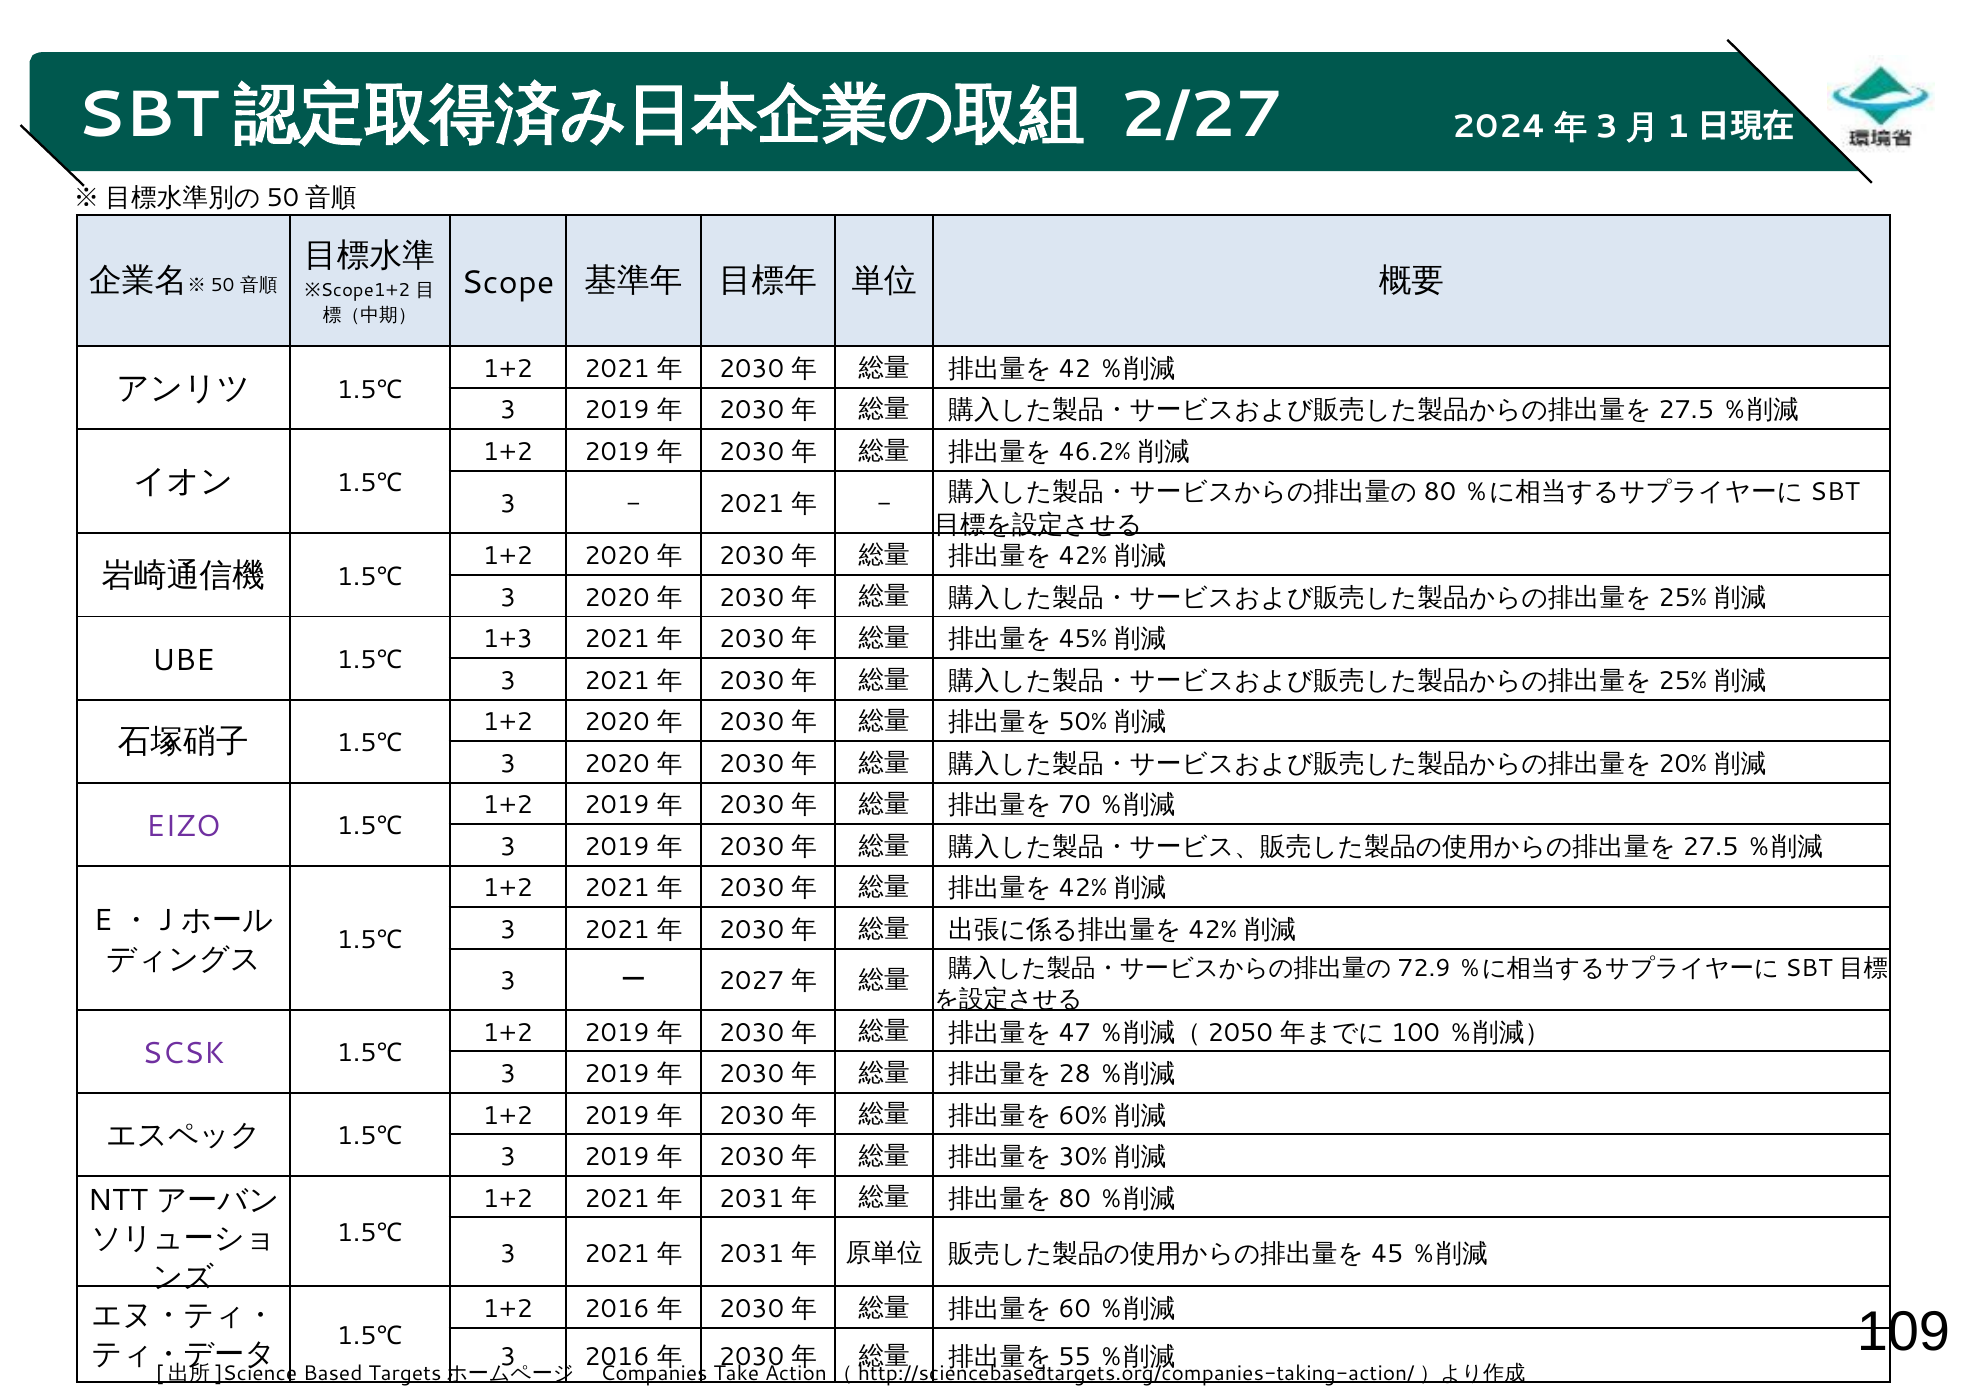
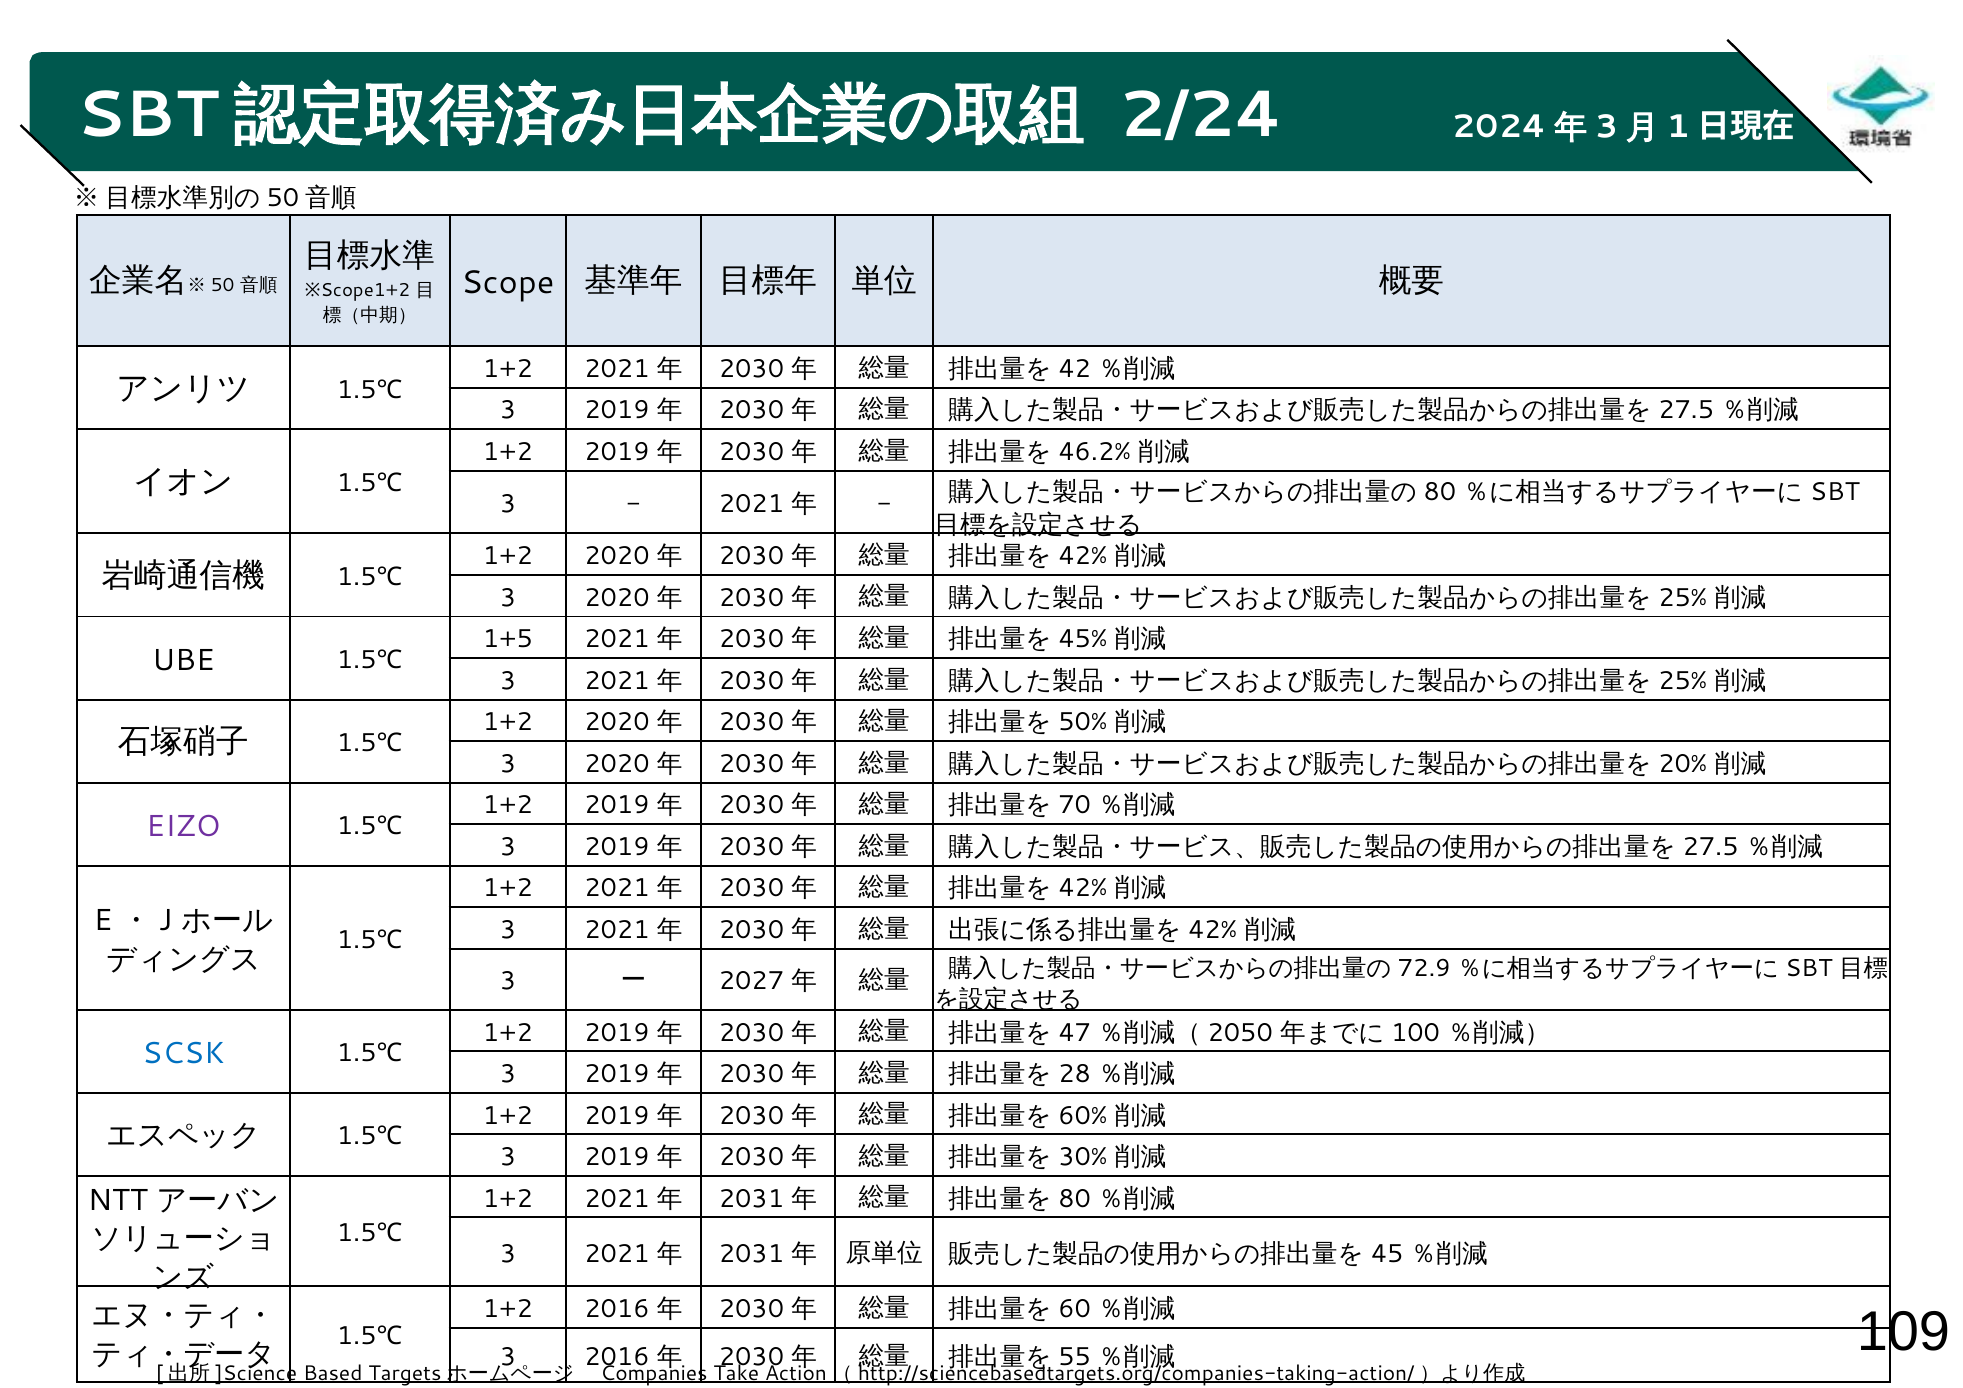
2/27: 2/27 -> 2/24
1+3: 1+3 -> 1+5
SCSK colour: purple -> blue
